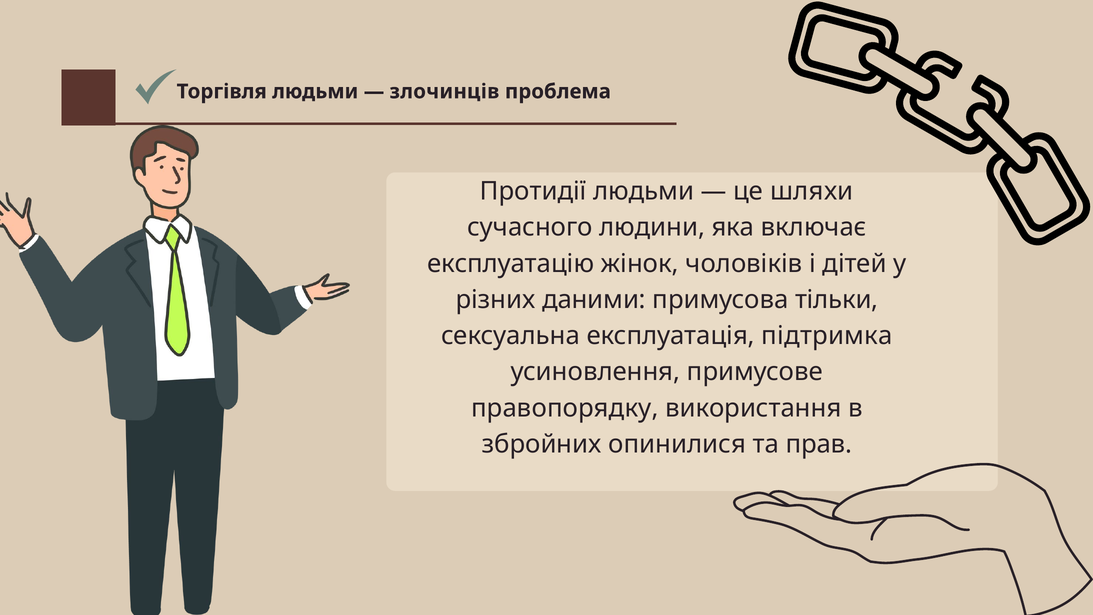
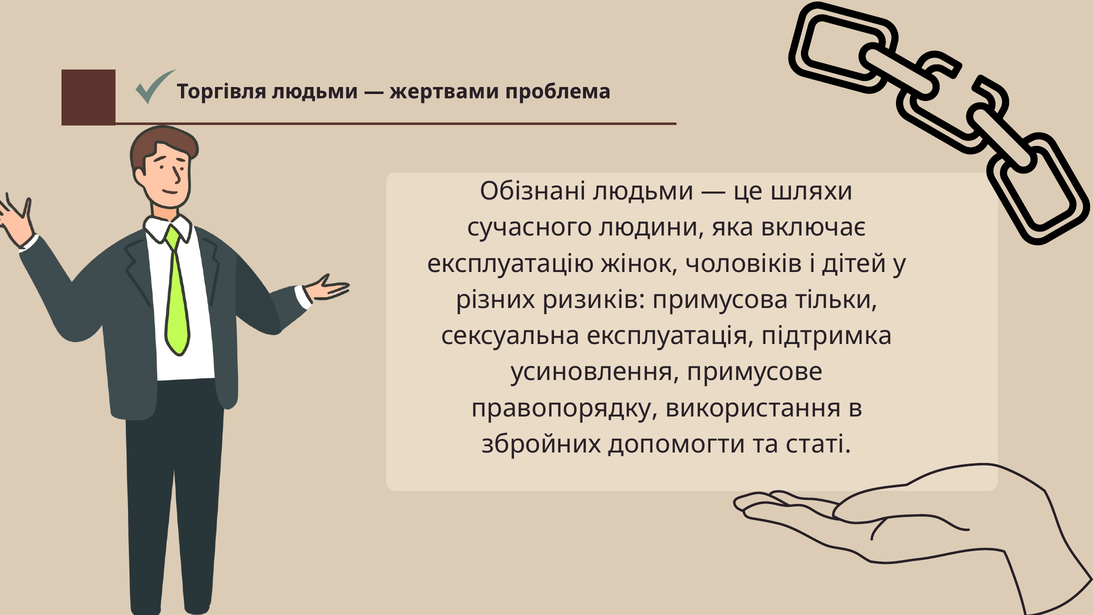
злочинців: злочинців -> жертвами
Протидії: Протидії -> Обізнані
даними: даними -> ризиків
опинилися: опинилися -> допомогти
прав: прав -> статі
